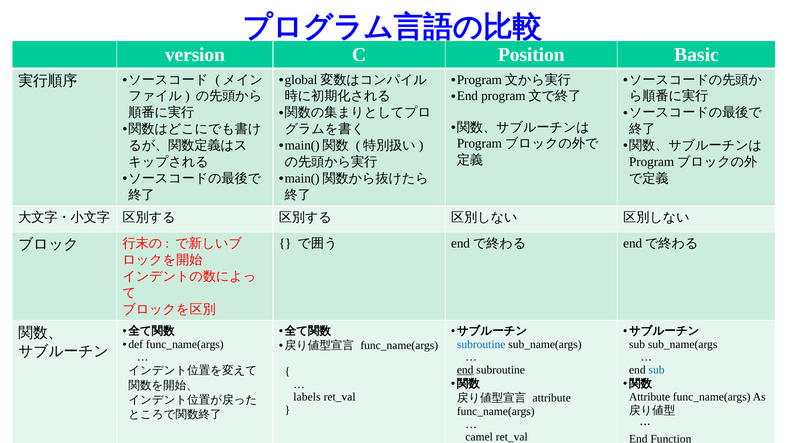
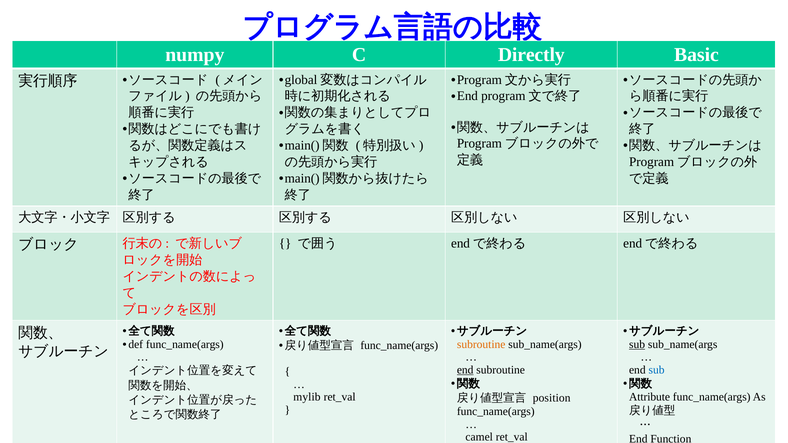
version: version -> numpy
Position: Position -> Directly
subroutine at (481, 345) colour: blue -> orange
sub at (637, 345) underline: none -> present
labels: labels -> mylib
attribute at (552, 398): attribute -> position
